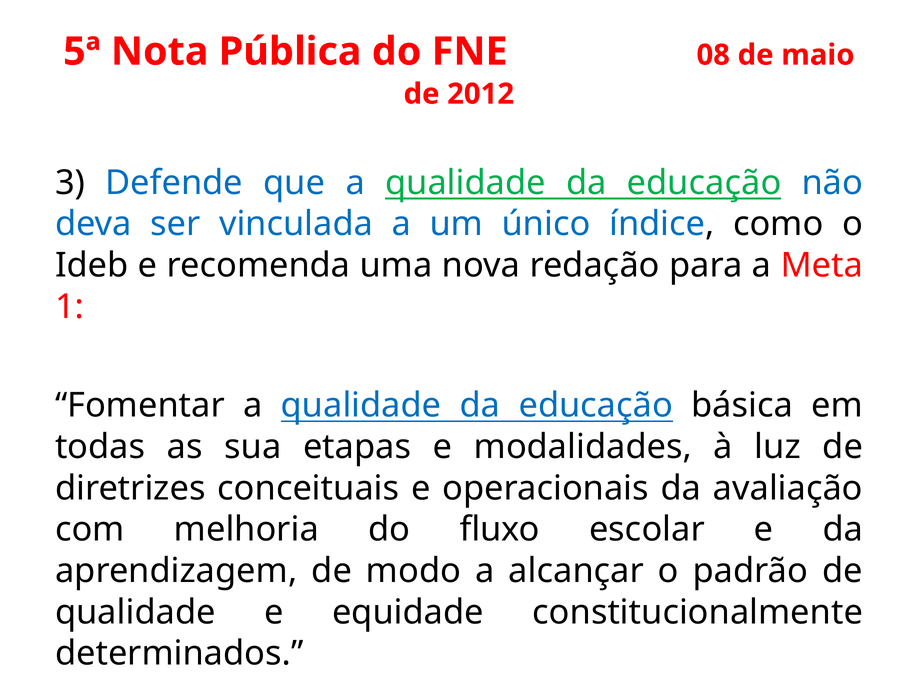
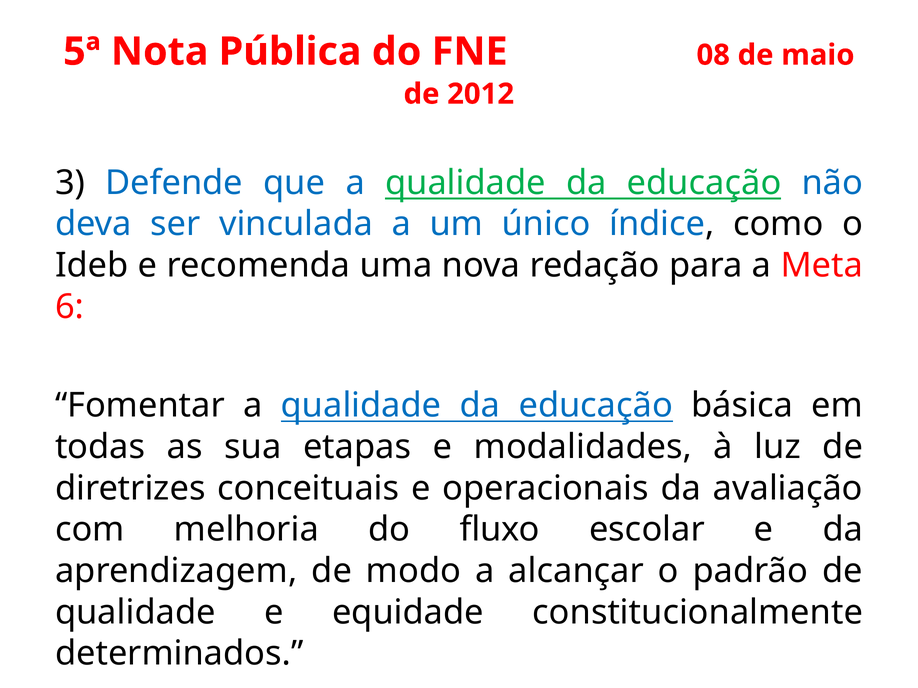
1: 1 -> 6
